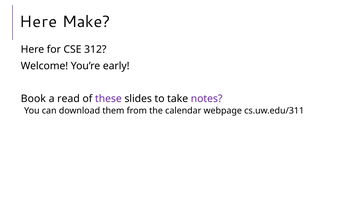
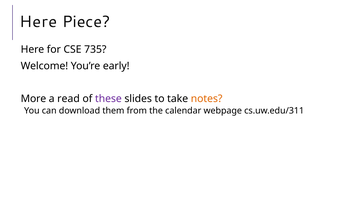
Make: Make -> Piece
312: 312 -> 735
Book: Book -> More
notes colour: purple -> orange
